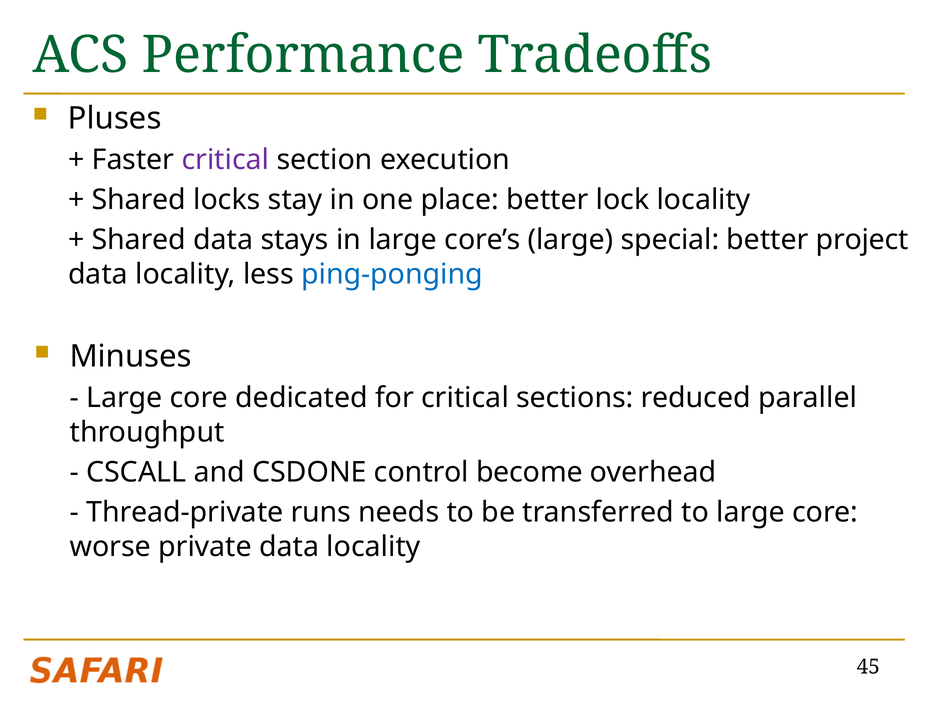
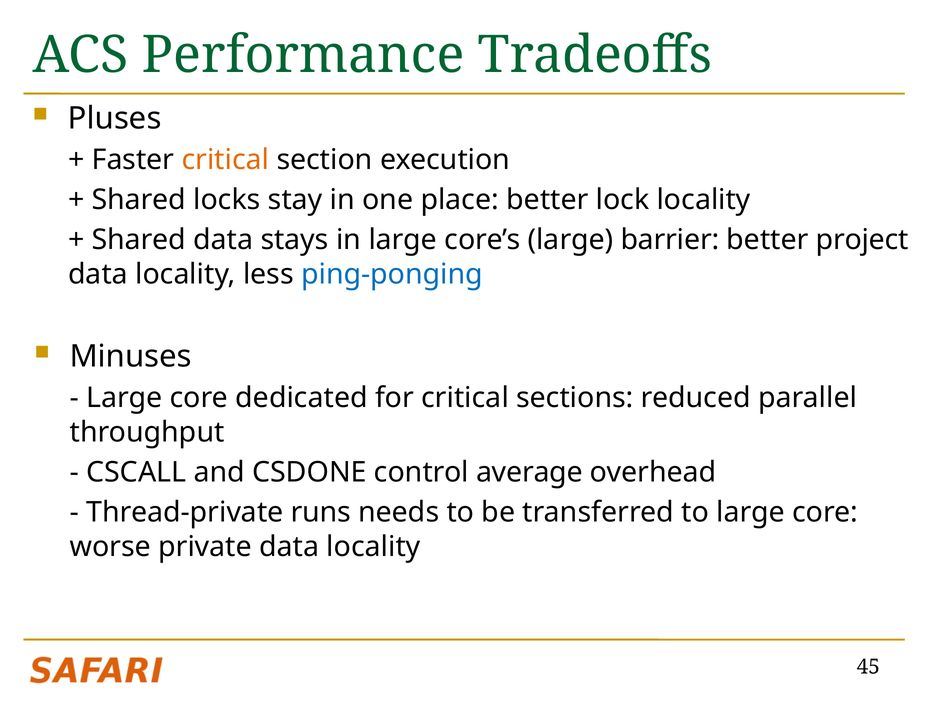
critical at (225, 160) colour: purple -> orange
special: special -> barrier
become: become -> average
